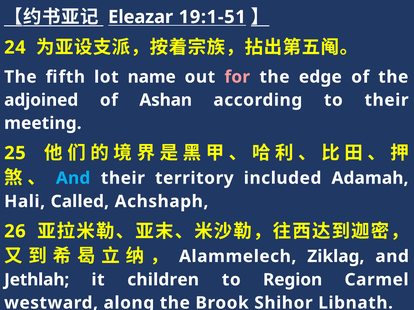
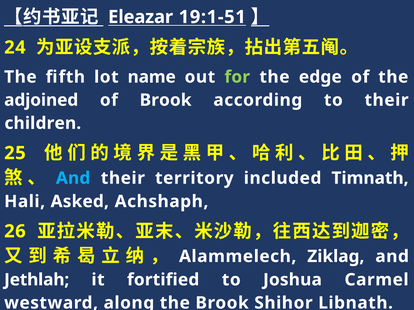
for colour: pink -> light green
of Ashan: Ashan -> Brook
meeting: meeting -> children
Adamah: Adamah -> Timnath
Called: Called -> Asked
children: children -> fortified
Region: Region -> Joshua
